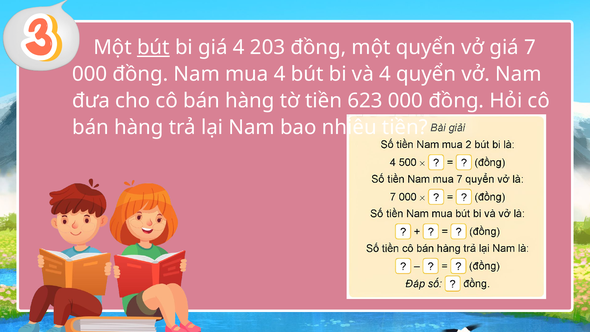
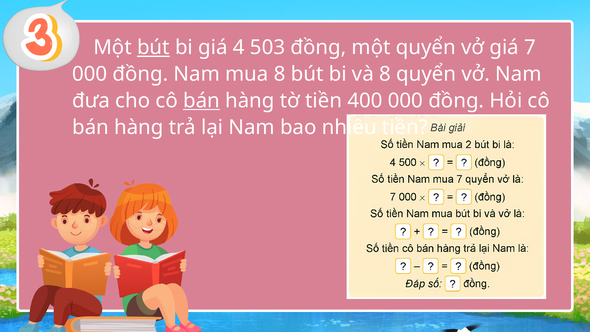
203: 203 -> 503
mua 4: 4 -> 8
và 4: 4 -> 8
bán at (201, 101) underline: none -> present
623: 623 -> 400
